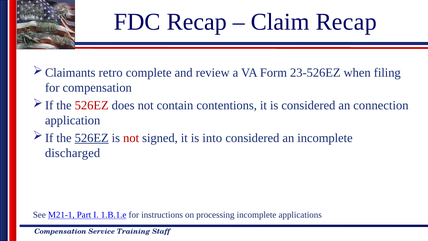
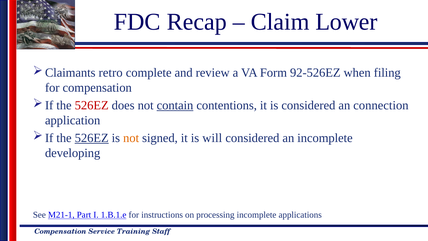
Claim Recap: Recap -> Lower
23-526EZ: 23-526EZ -> 92-526EZ
contain underline: none -> present
not at (131, 138) colour: red -> orange
into: into -> will
discharged: discharged -> developing
